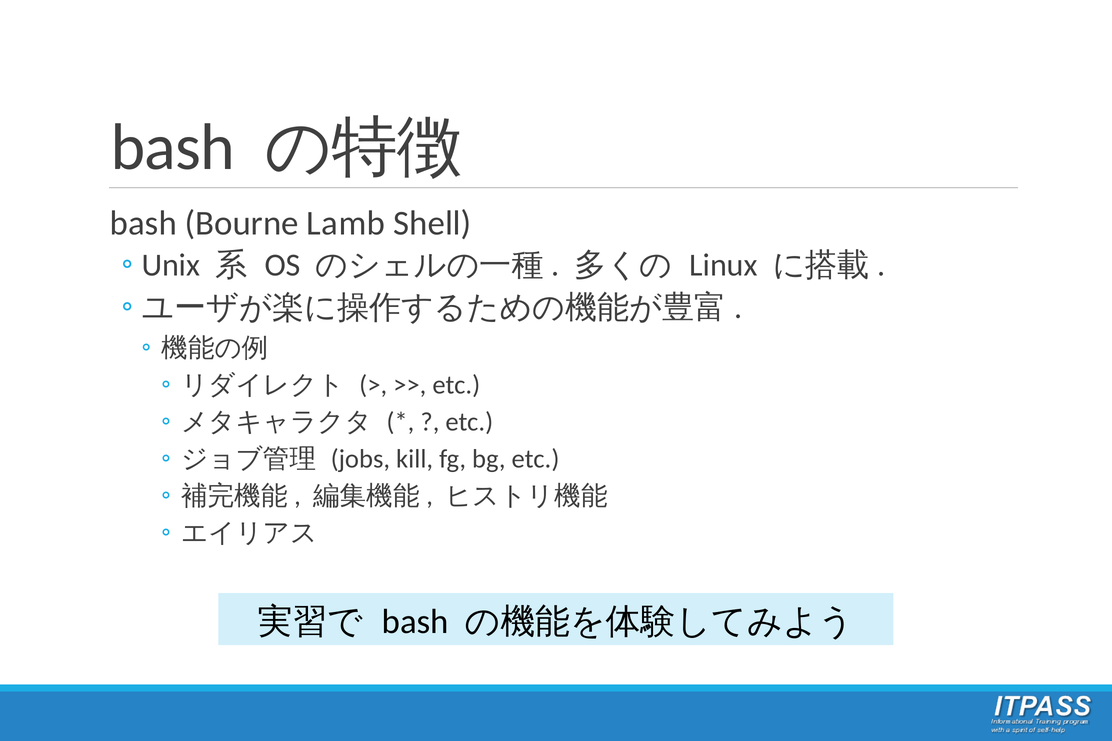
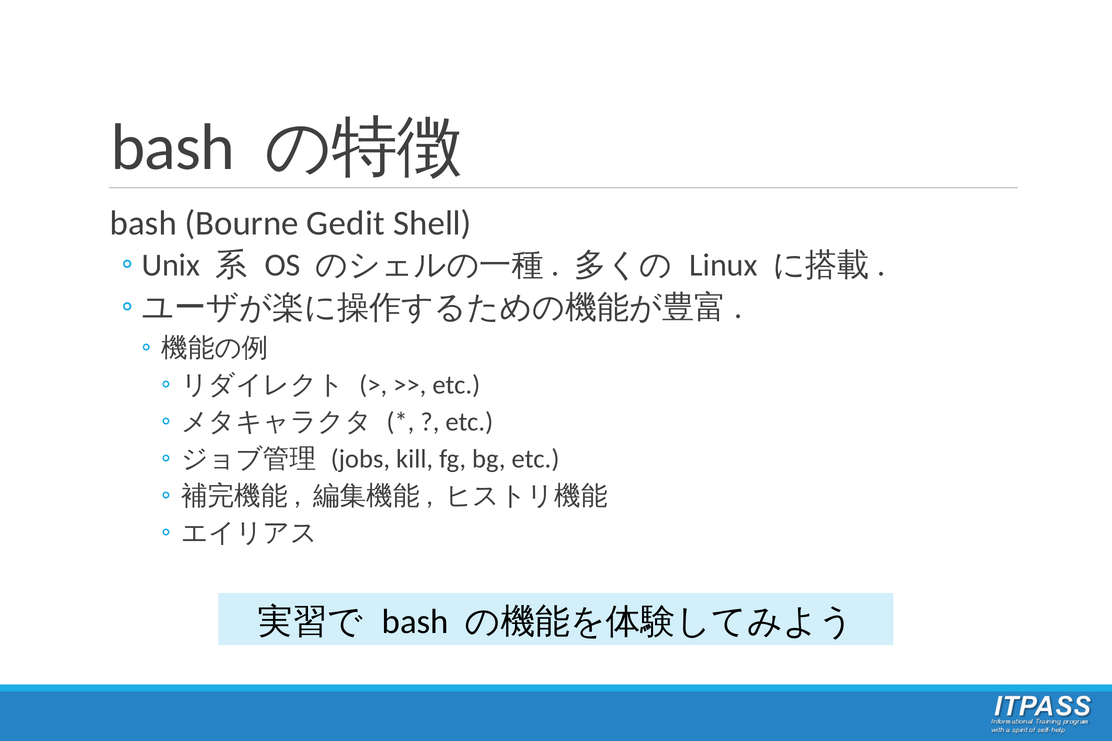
Lamb: Lamb -> Gedit
